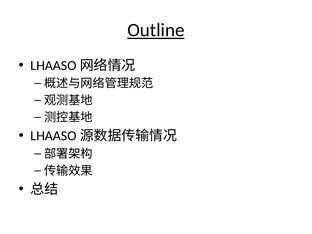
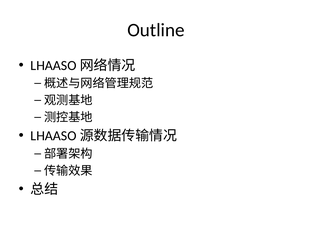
Outline underline: present -> none
